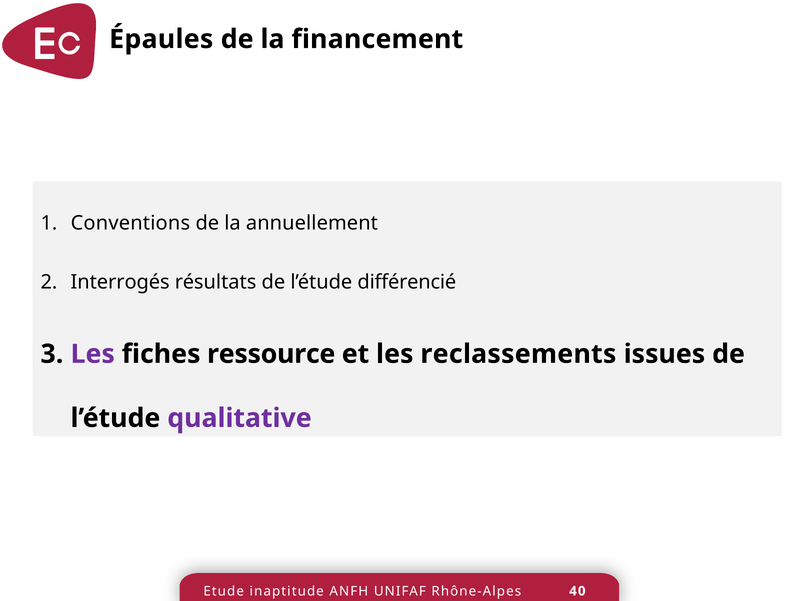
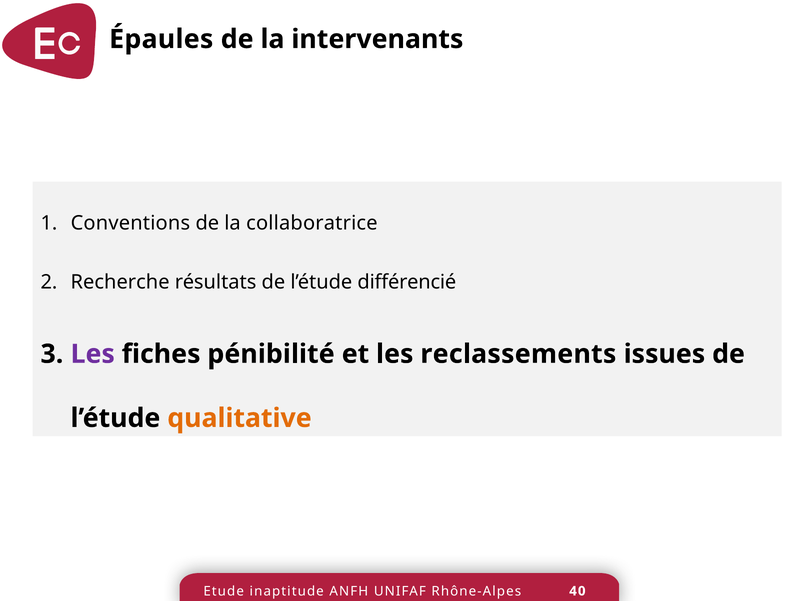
financement: financement -> intervenants
annuellement: annuellement -> collaboratrice
Interrogés: Interrogés -> Recherche
ressource: ressource -> pénibilité
qualitative colour: purple -> orange
